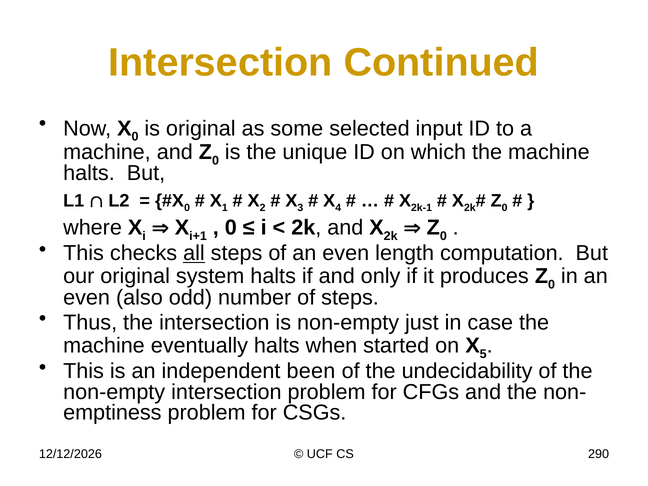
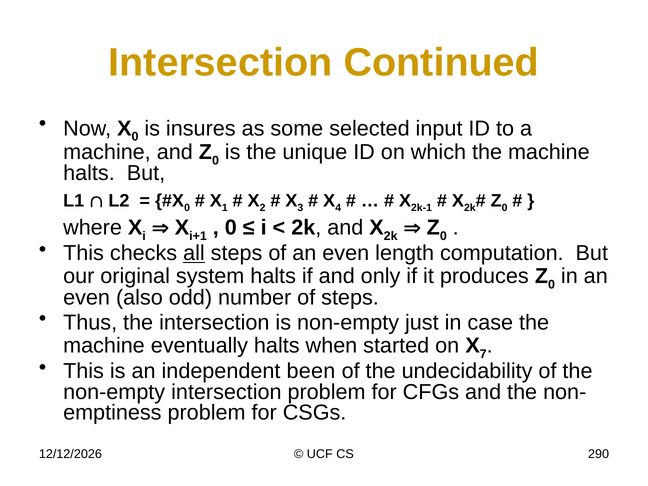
is original: original -> insures
5: 5 -> 7
